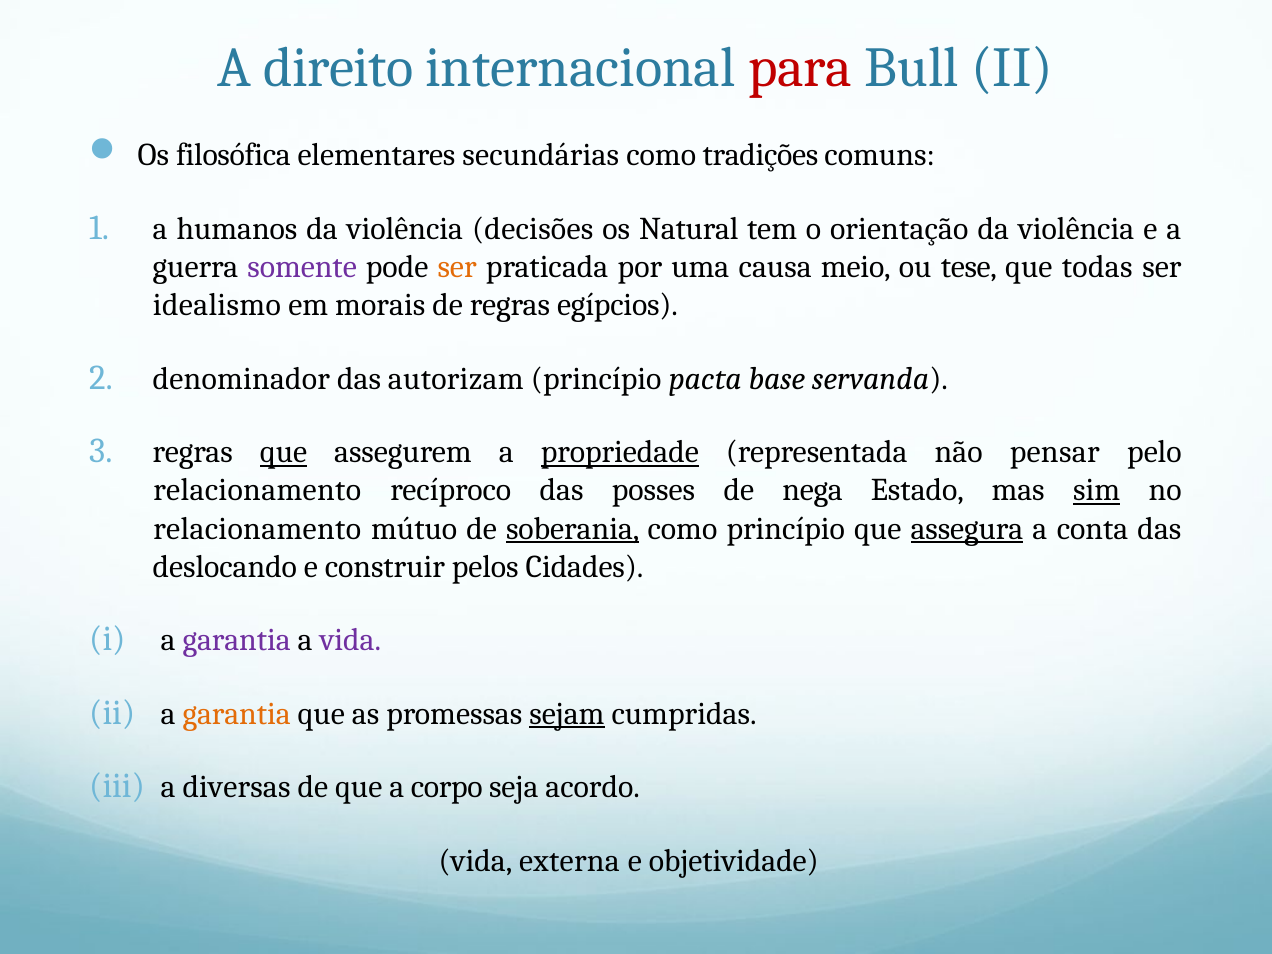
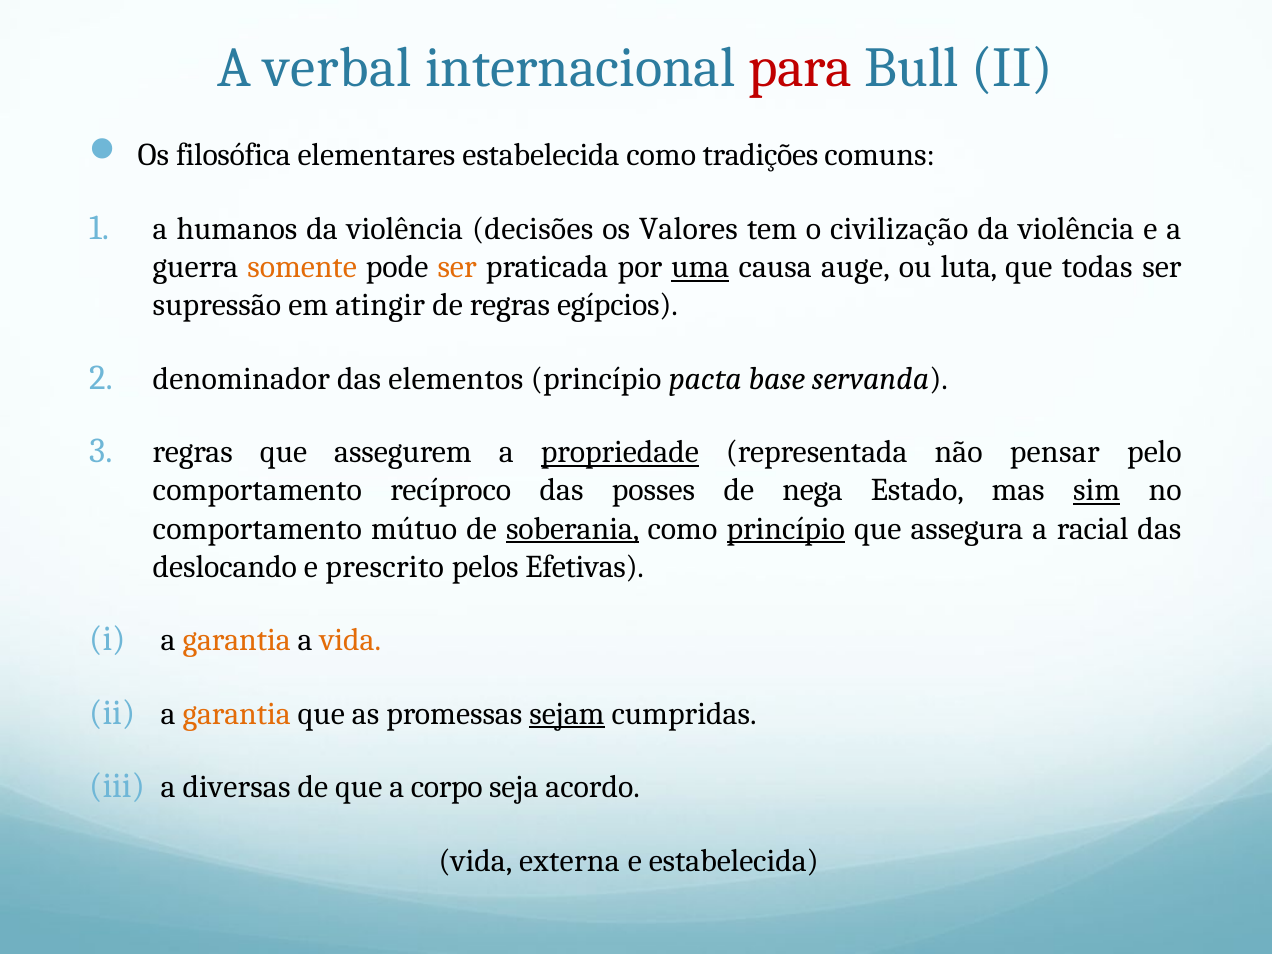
direito: direito -> verbal
elementares secundárias: secundárias -> estabelecida
Natural: Natural -> Valores
orientação: orientação -> civilização
somente colour: purple -> orange
uma underline: none -> present
meio: meio -> auge
tese: tese -> luta
idealismo: idealismo -> supressão
morais: morais -> atingir
autorizam: autorizam -> elementos
que at (283, 452) underline: present -> none
relacionamento at (257, 490): relacionamento -> comportamento
relacionamento at (257, 529): relacionamento -> comportamento
princípio at (786, 529) underline: none -> present
assegura underline: present -> none
conta: conta -> racial
construir: construir -> prescrito
Cidades: Cidades -> Efetivas
garantia at (237, 640) colour: purple -> orange
vida at (350, 640) colour: purple -> orange
e objetividade: objetividade -> estabelecida
